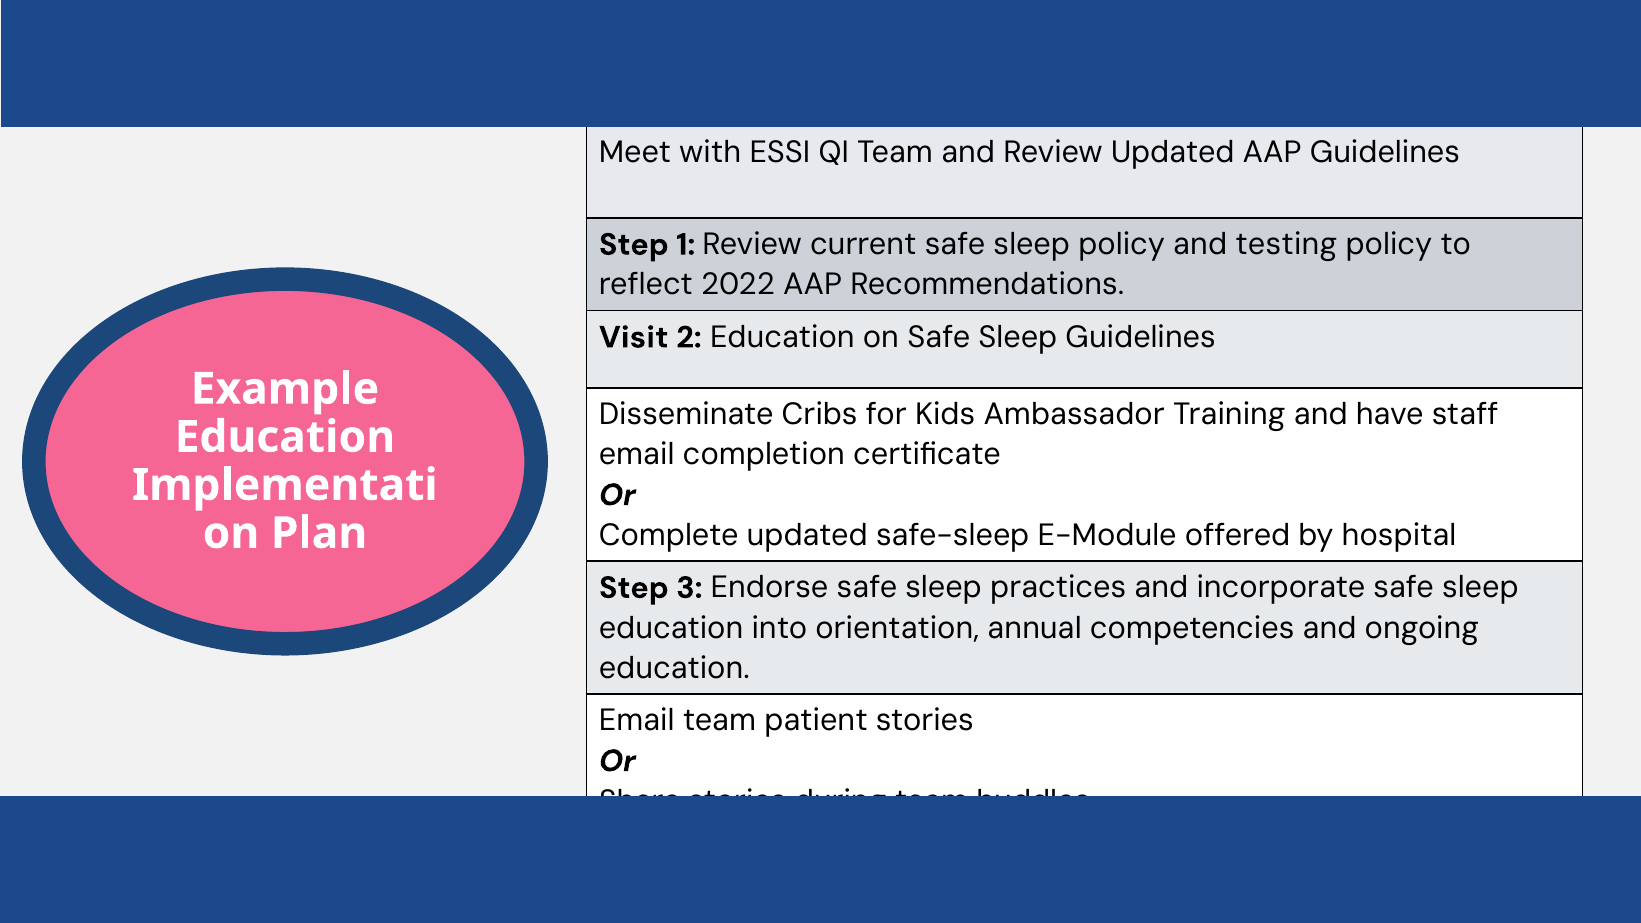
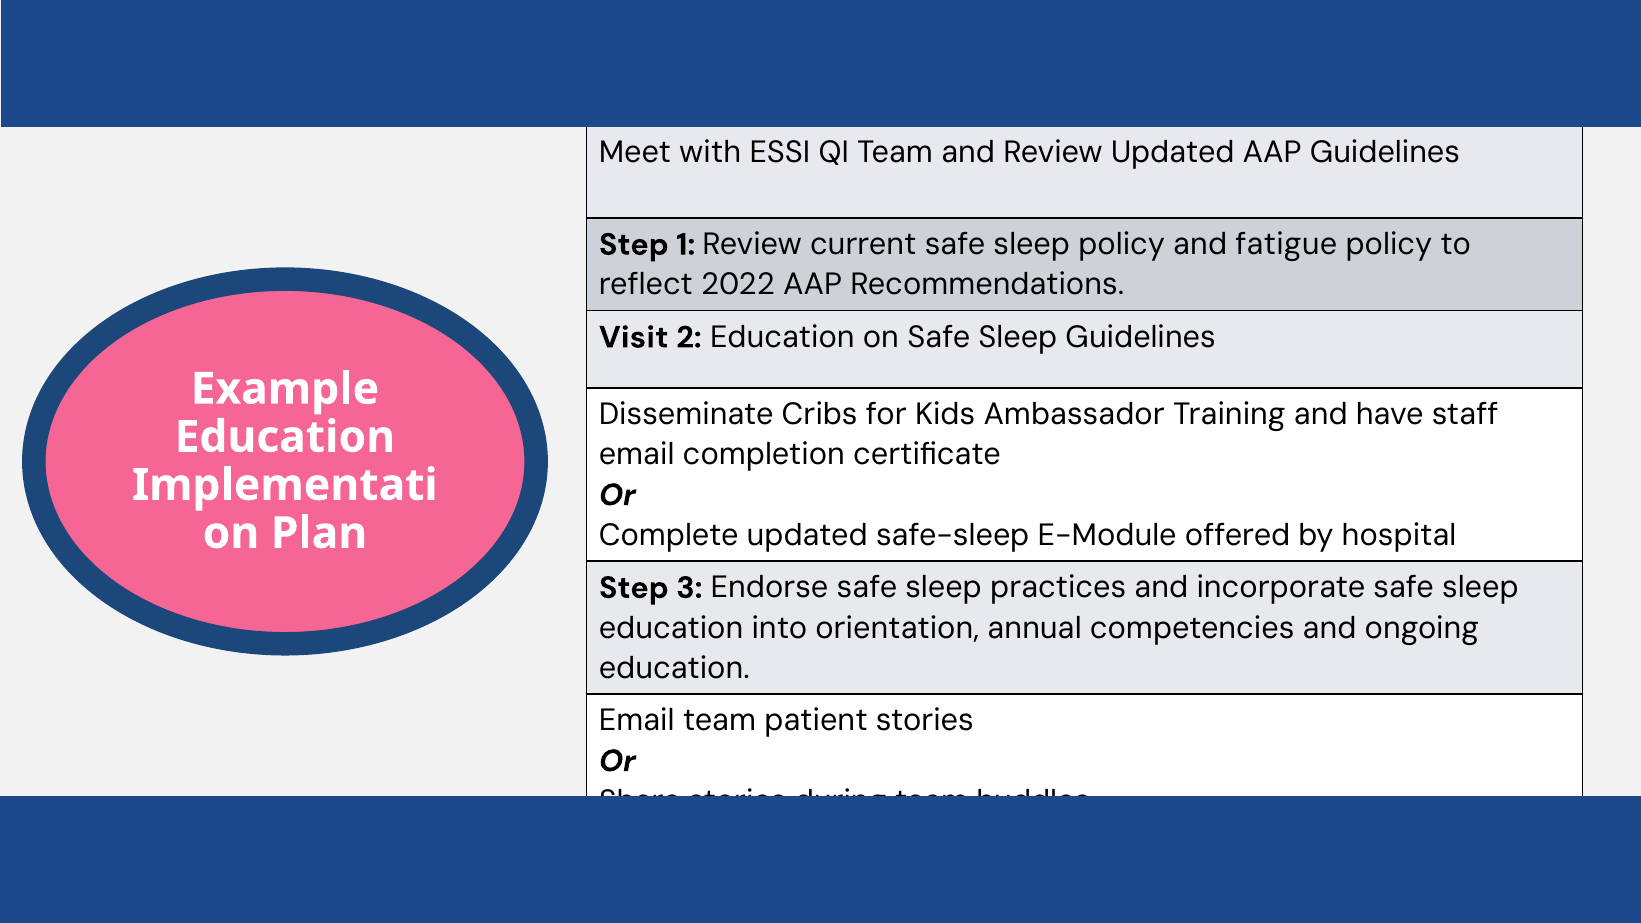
testing: testing -> fatigue
